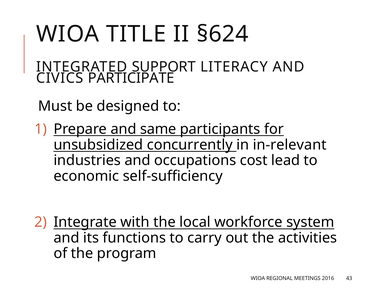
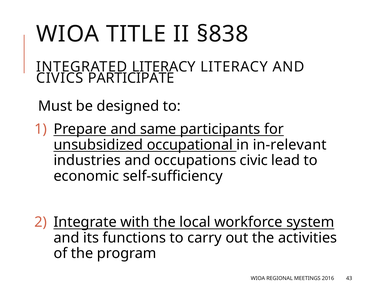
§624: §624 -> §838
INTEGRATED SUPPORT: SUPPORT -> LITERACY
concurrently: concurrently -> occupational
cost: cost -> civic
